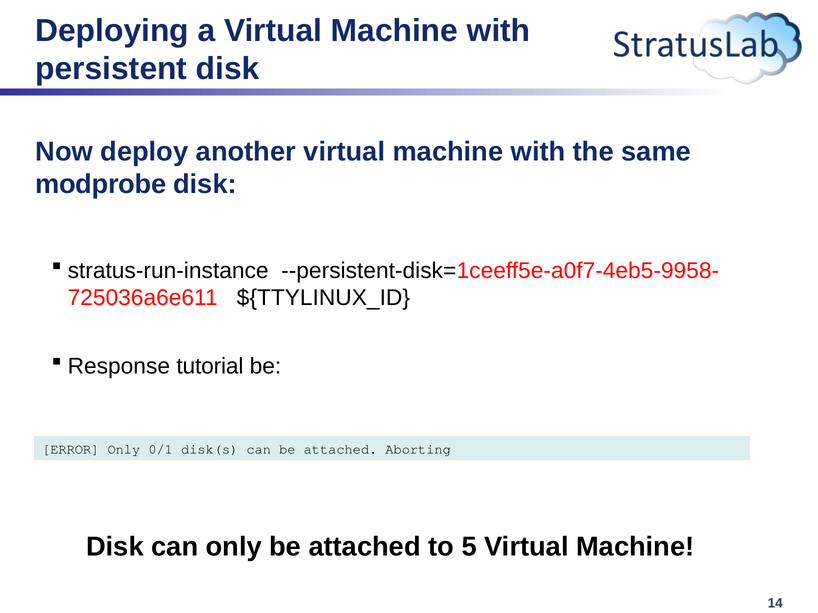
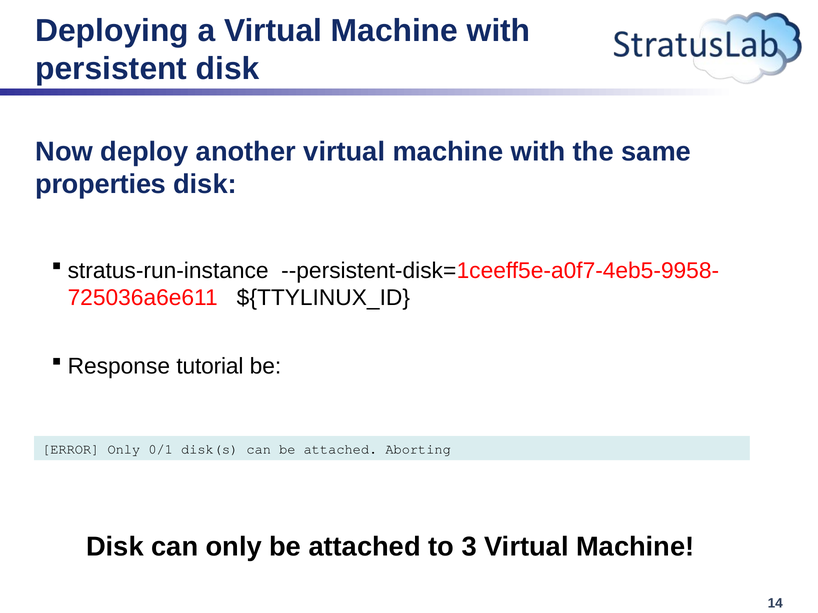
modprobe: modprobe -> properties
5: 5 -> 3
